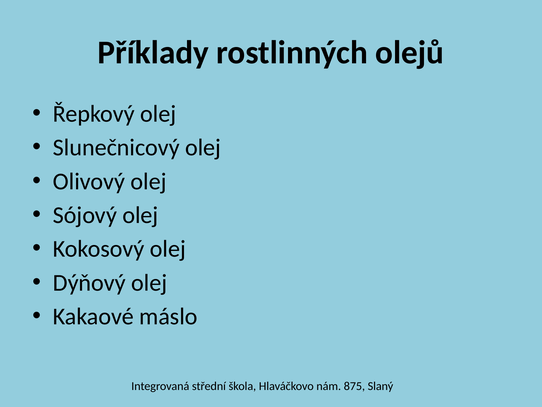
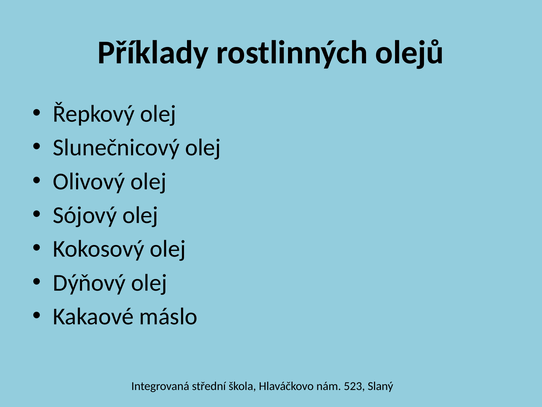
875: 875 -> 523
